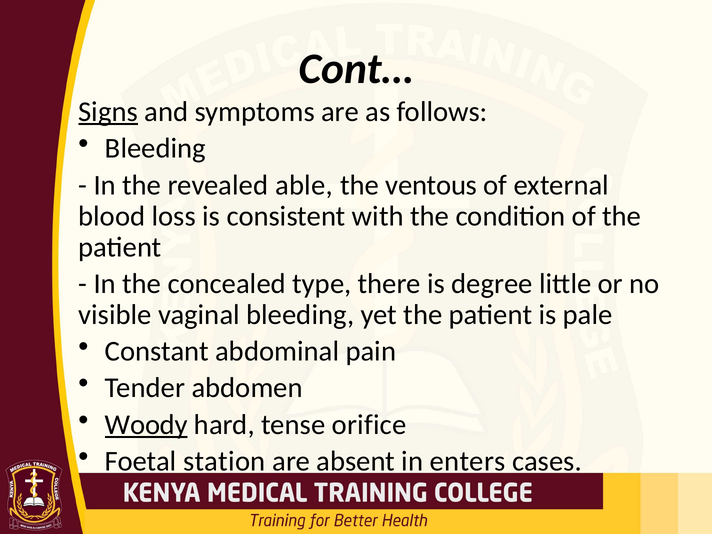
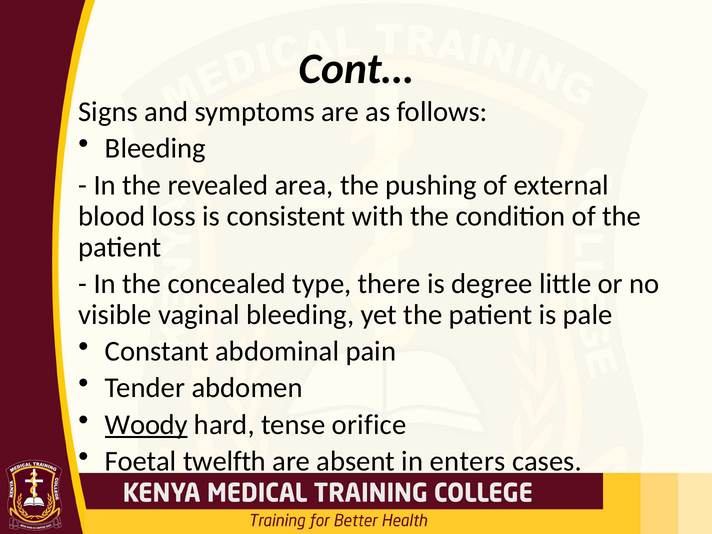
Signs underline: present -> none
able: able -> area
ventous: ventous -> pushing
station: station -> twelfth
